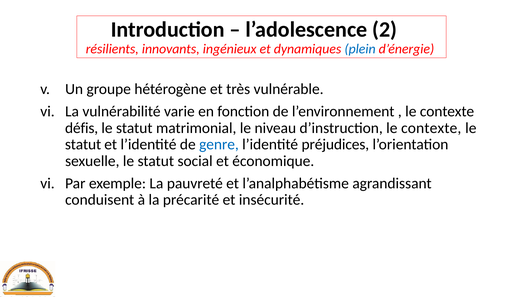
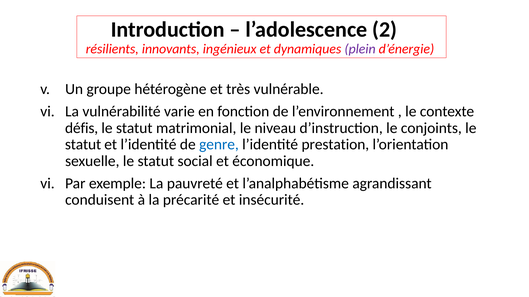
plein colour: blue -> purple
d’instruction le contexte: contexte -> conjoints
préjudices: préjudices -> prestation
